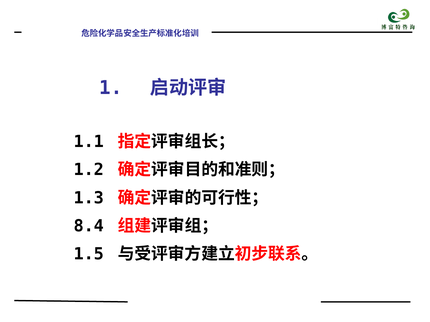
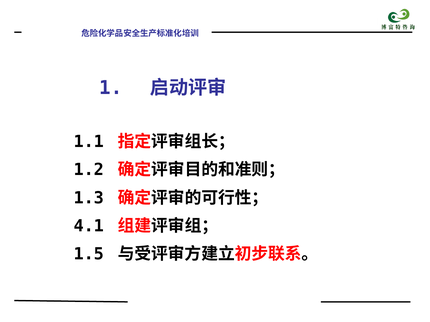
8.4: 8.4 -> 4.1
